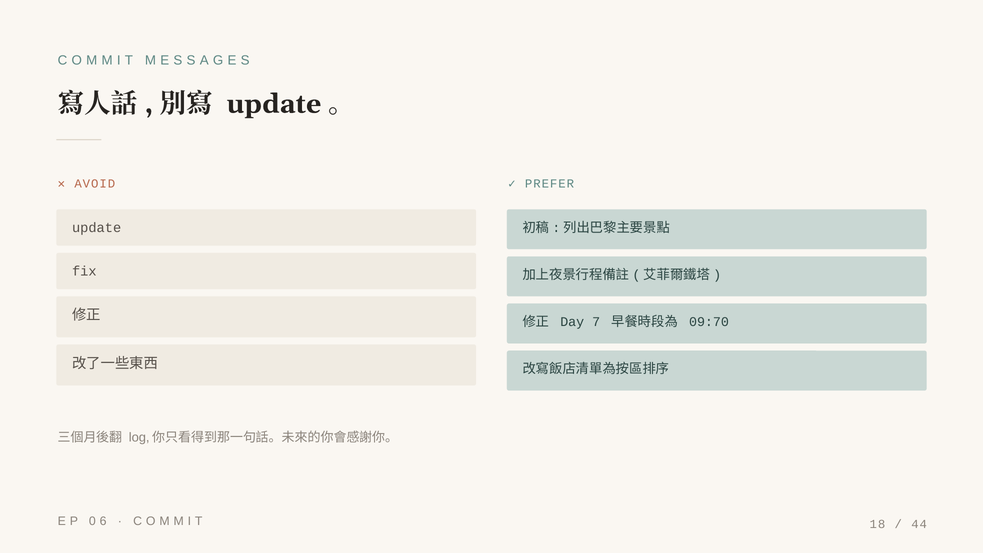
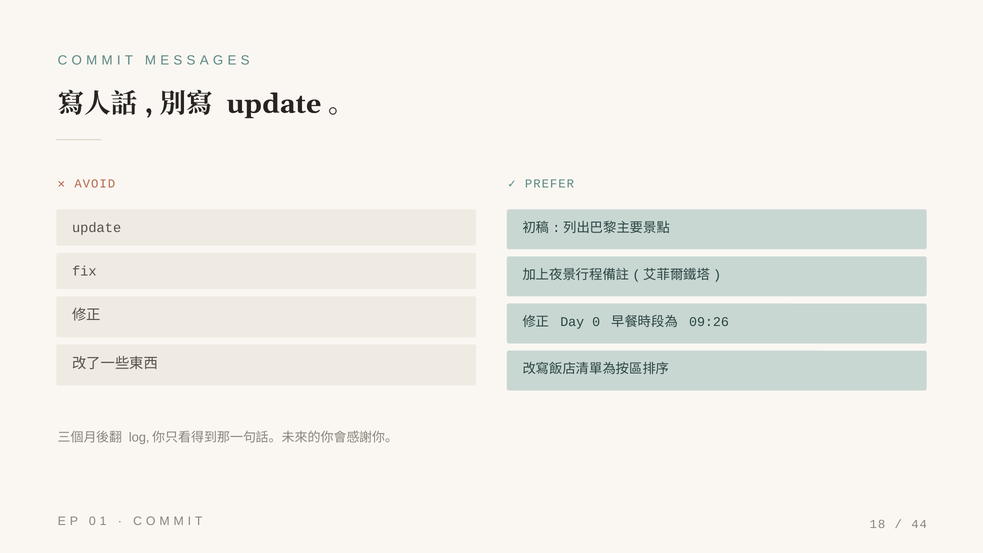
Day 7: 7 -> 0
09:70: 09:70 -> 09:26
6: 6 -> 1
